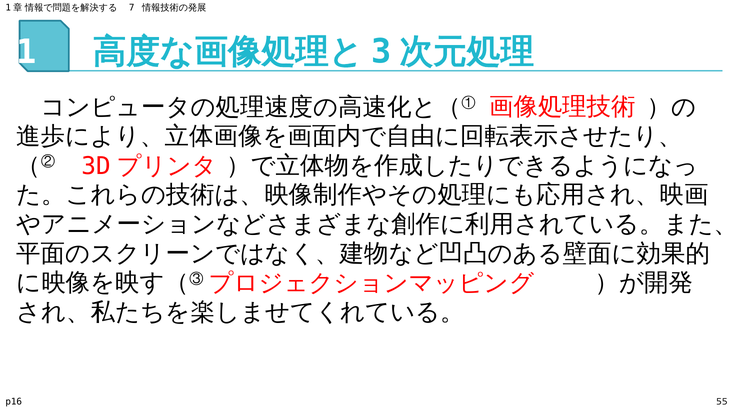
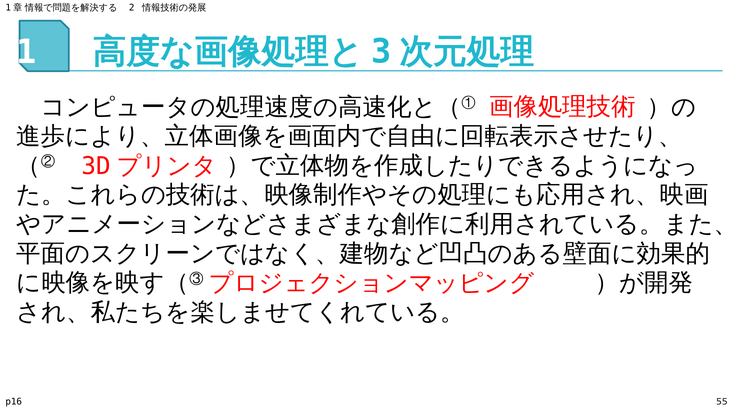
7: 7 -> 2
